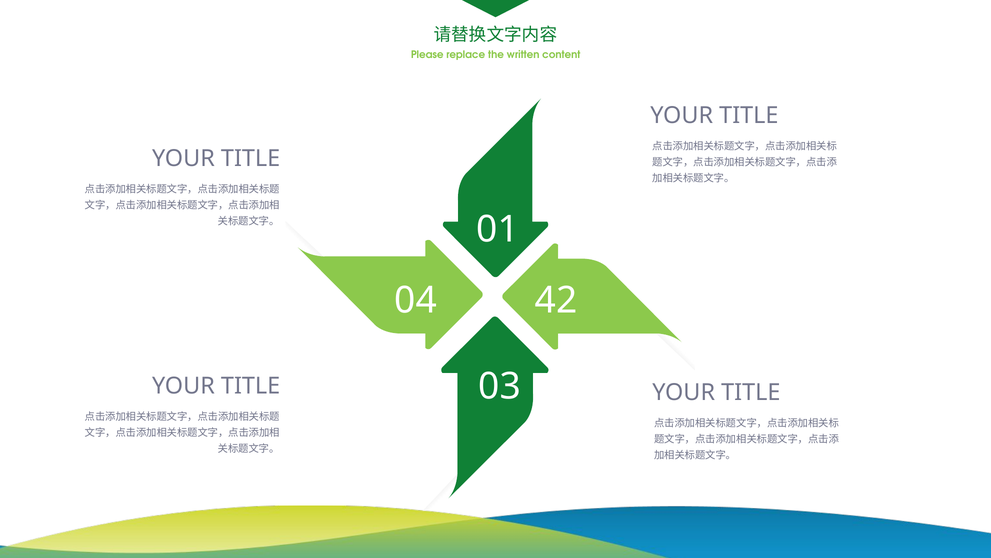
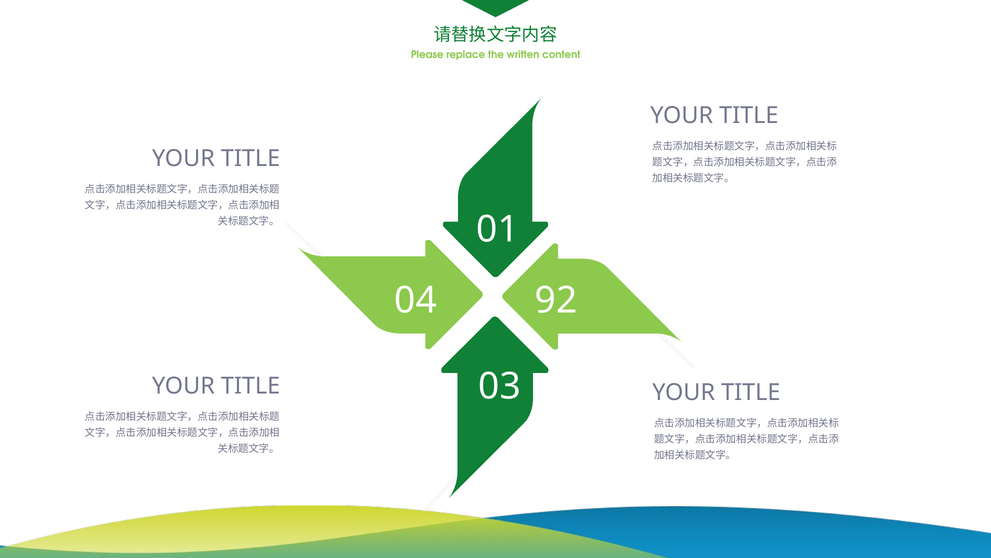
42: 42 -> 92
